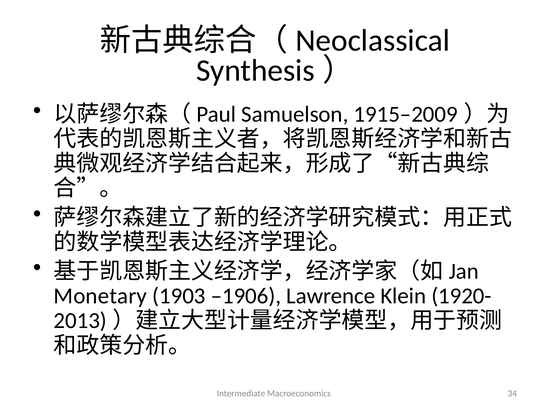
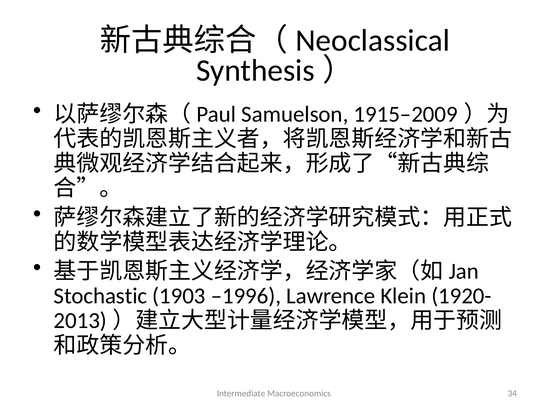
Monetary: Monetary -> Stochastic
–1906: –1906 -> –1996
